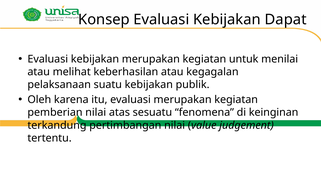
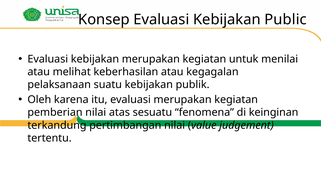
Dapat: Dapat -> Public
